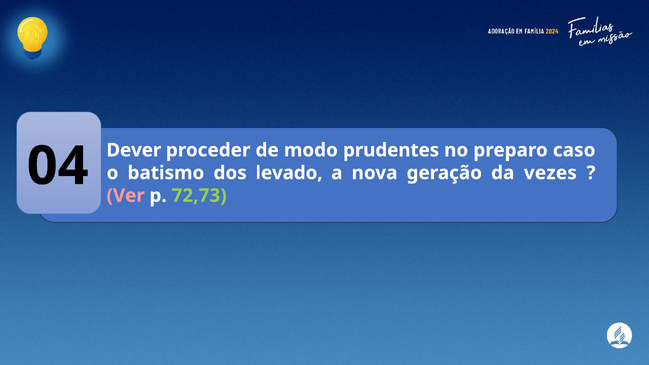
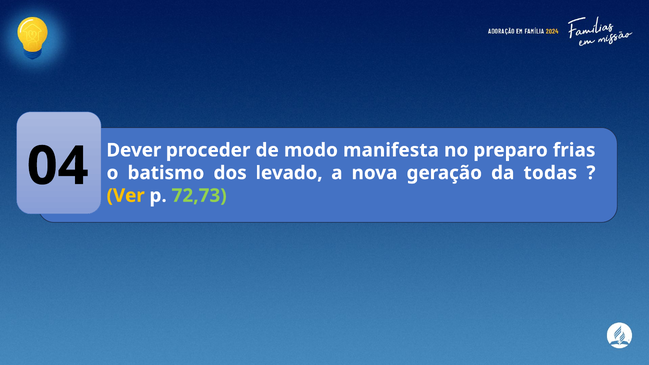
prudentes: prudentes -> manifesta
caso: caso -> frias
vezes: vezes -> todas
Ver colour: pink -> yellow
